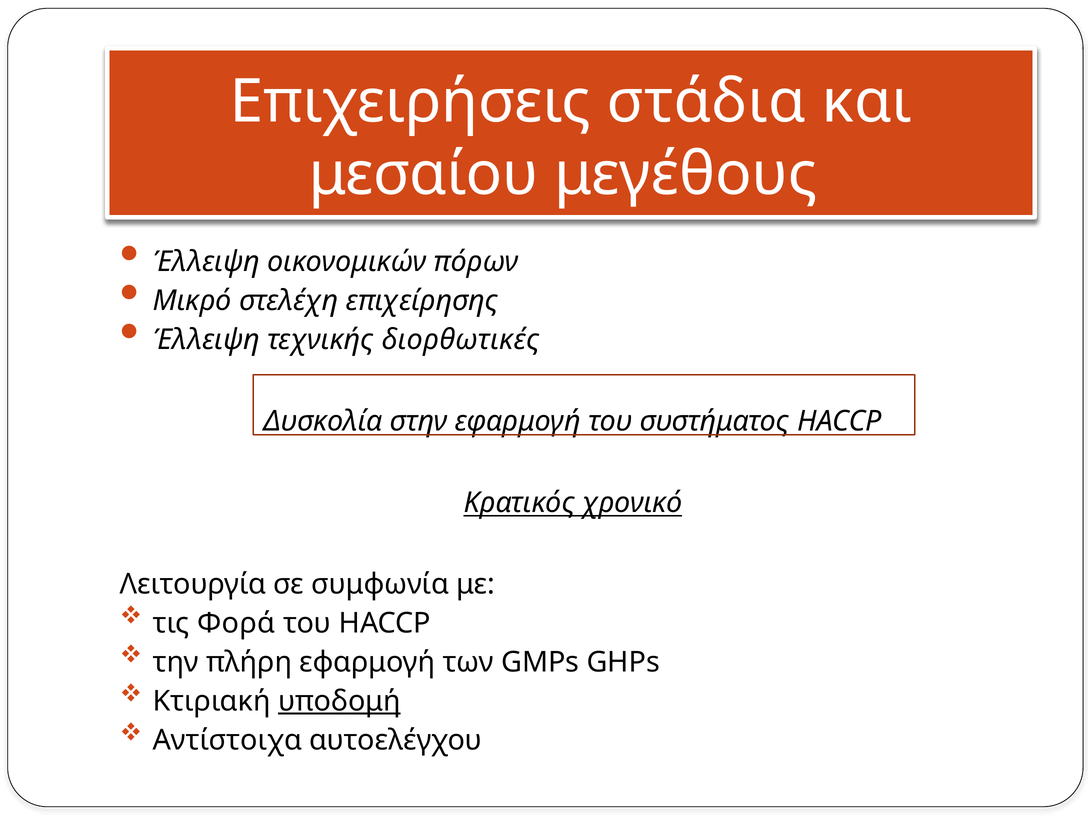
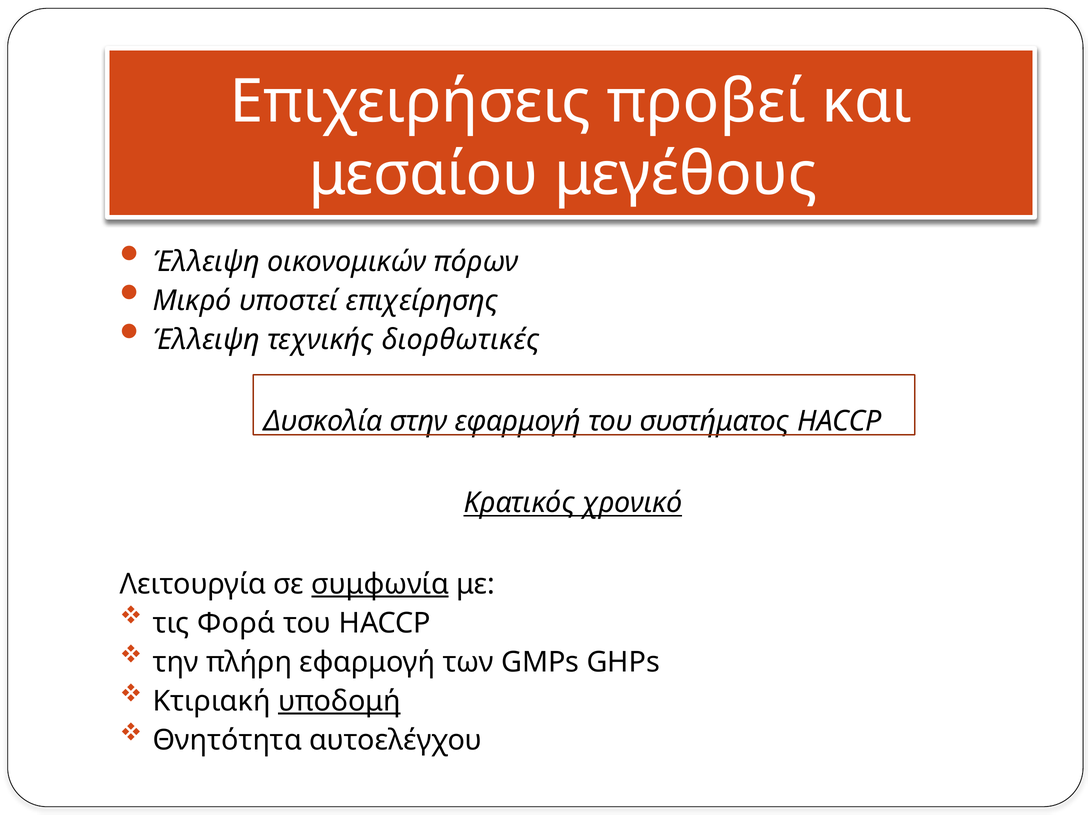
στάδια: στάδια -> προβεί
στελέχη: στελέχη -> υποστεί
συμφωνία underline: none -> present
Αντίστοιχα: Αντίστοιχα -> Θνητότητα
